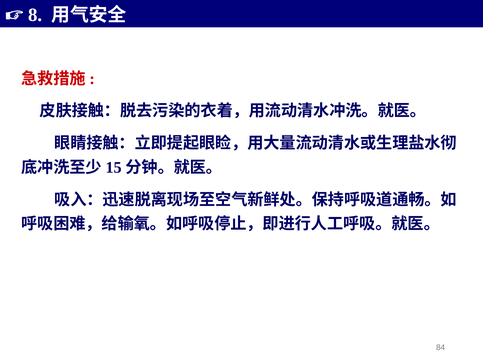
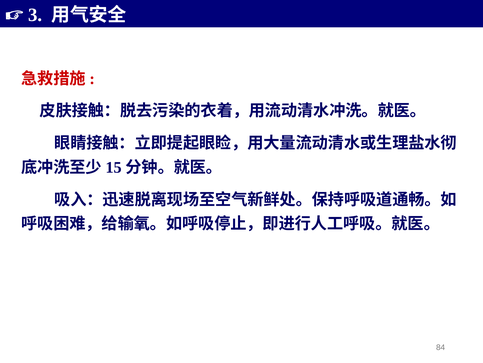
8: 8 -> 3
